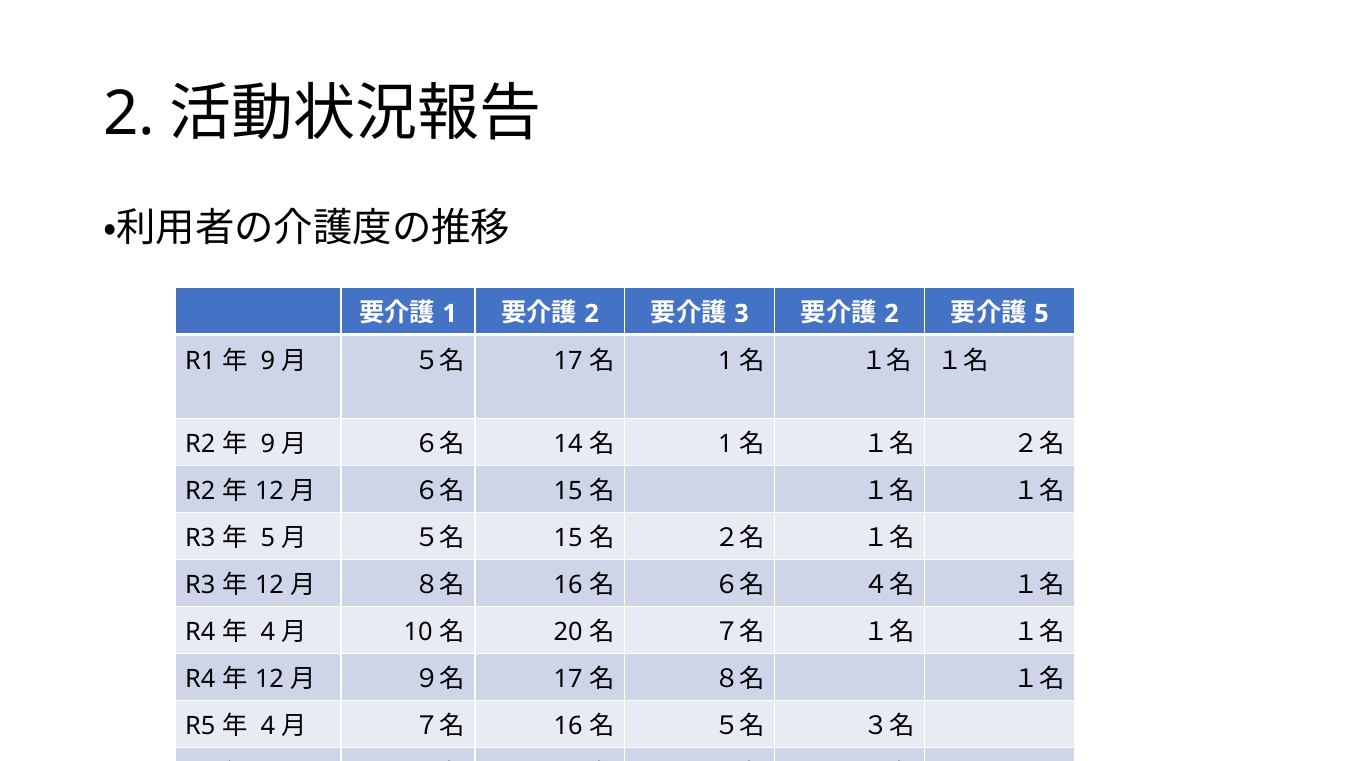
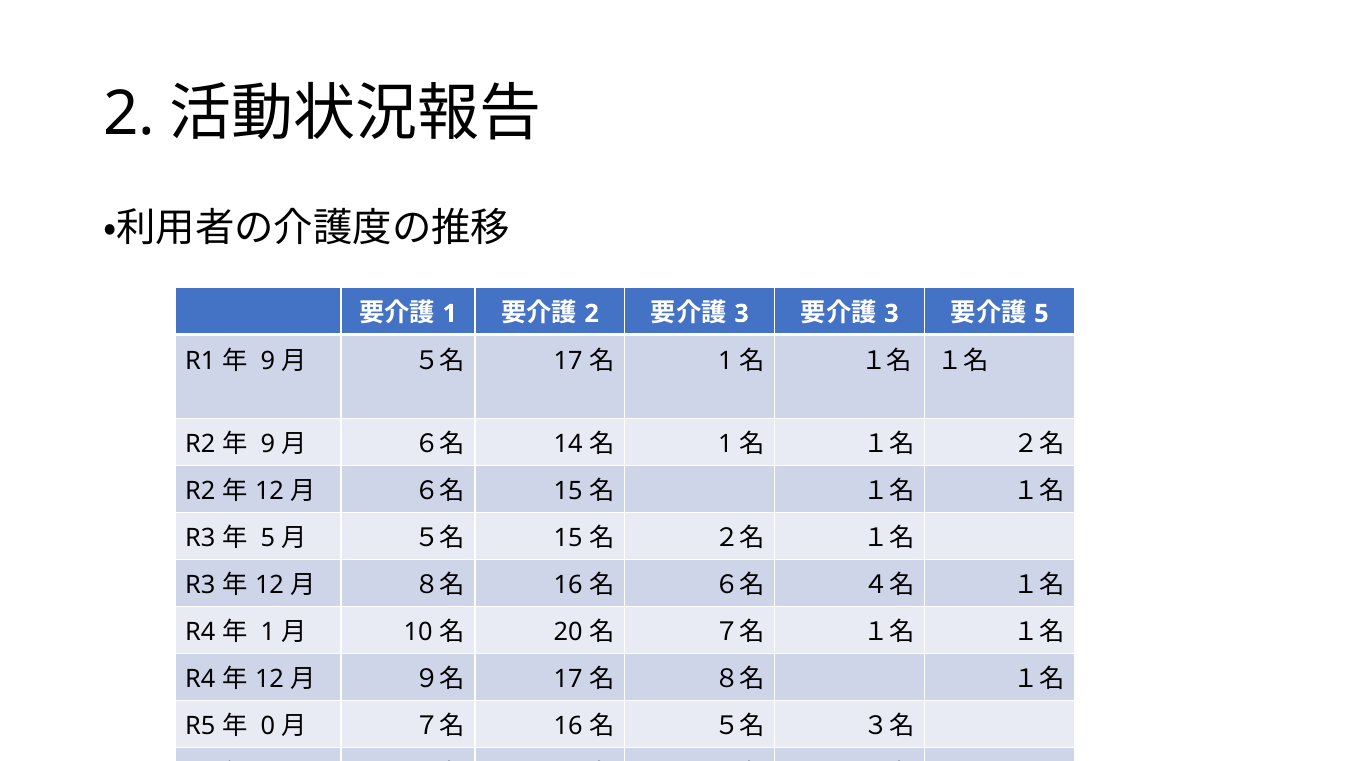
2 at (892, 313): 2 -> 3
4 at (268, 632): 4 -> 1
4 at (268, 726): 4 -> 0
